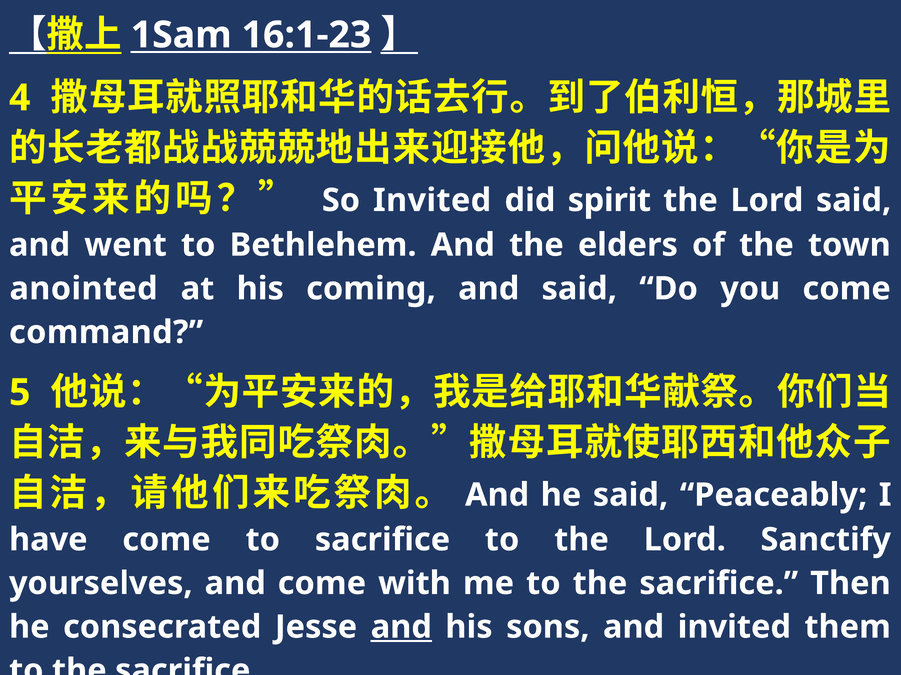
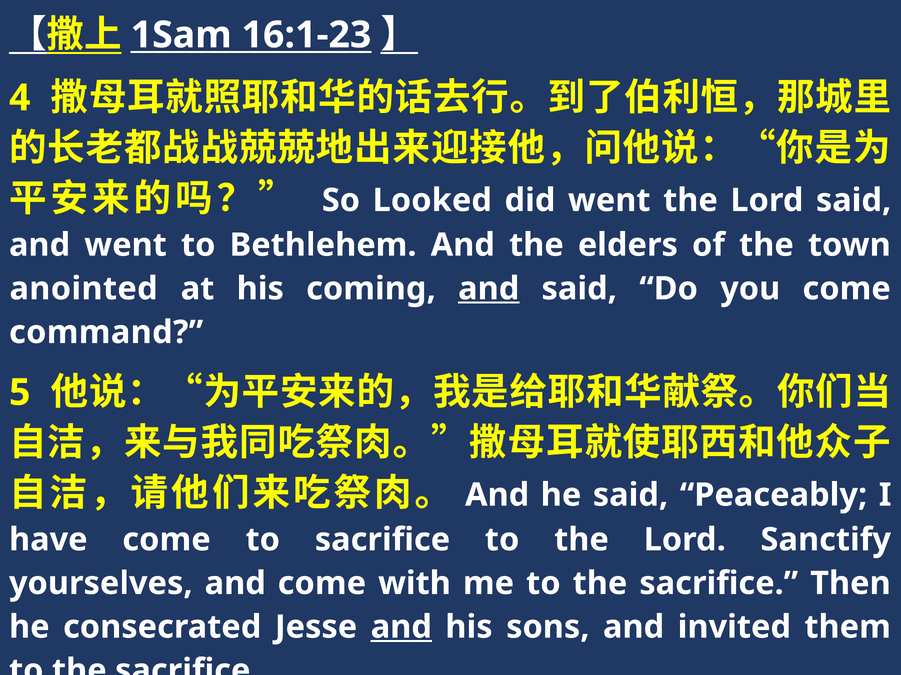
So Invited: Invited -> Looked
did spirit: spirit -> went
and at (489, 289) underline: none -> present
